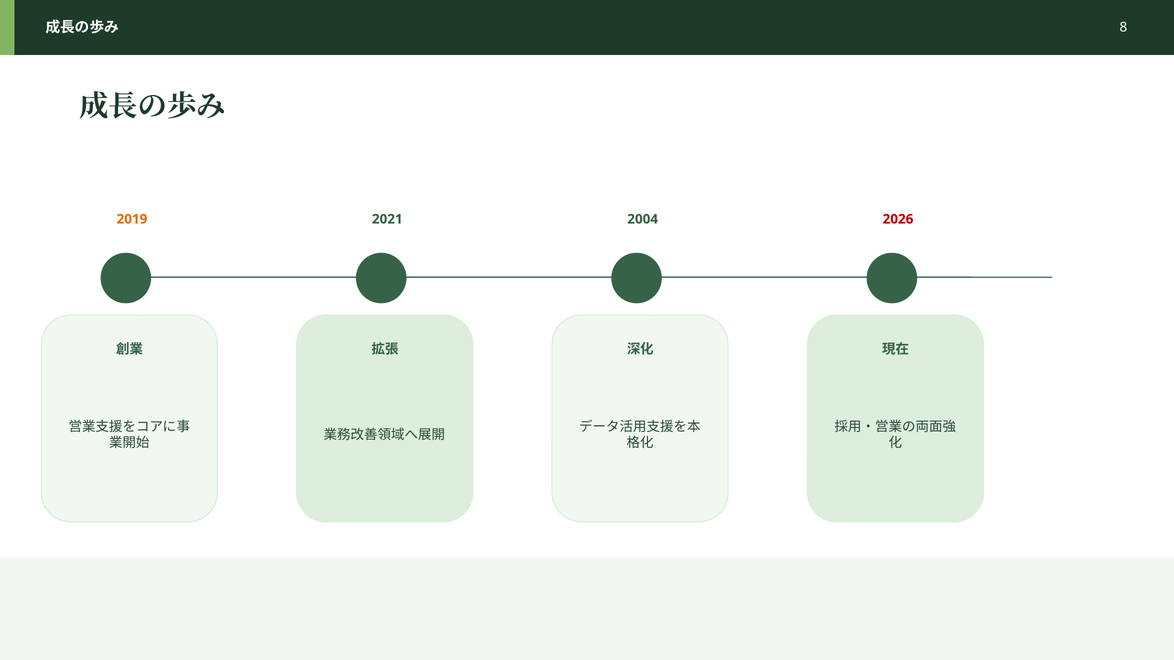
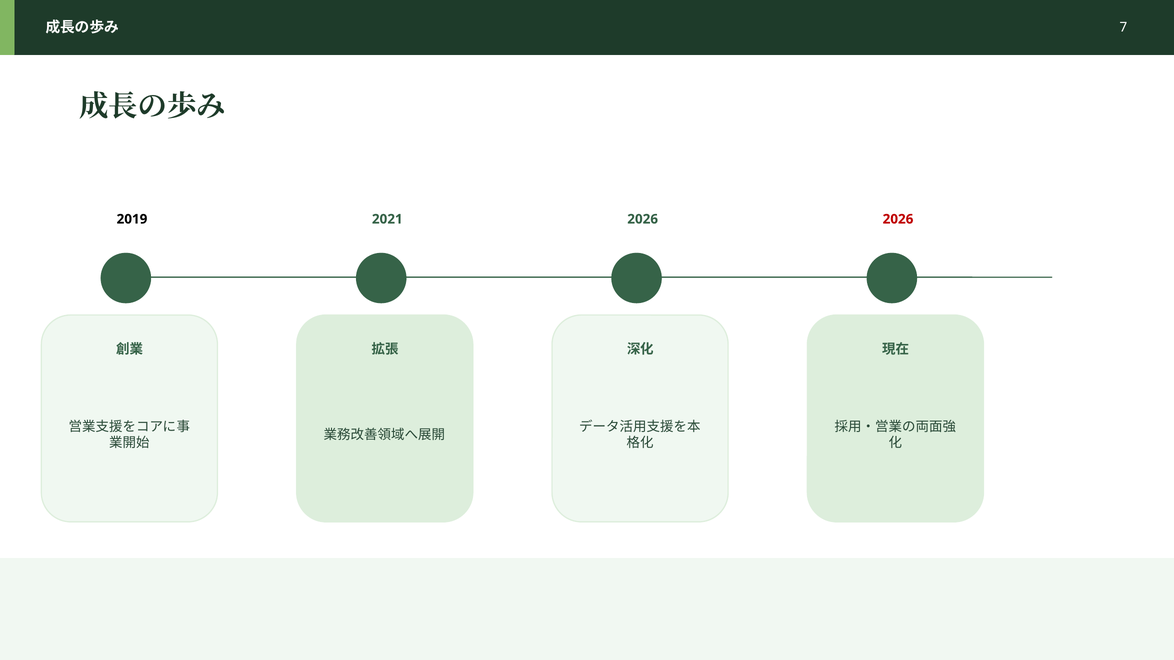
8: 8 -> 7
2019 colour: orange -> black
2004 at (643, 219): 2004 -> 2026
